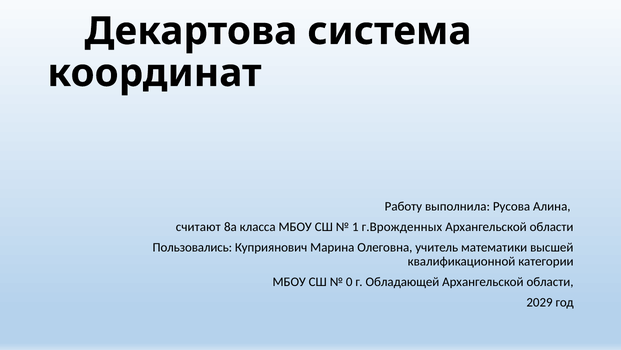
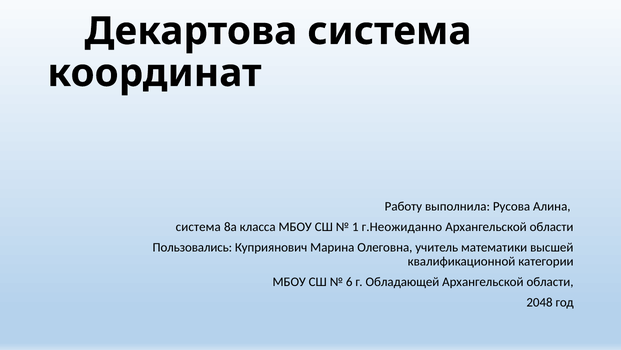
считают at (198, 226): считают -> система
г.Врожденных: г.Врожденных -> г.Неожиданно
0: 0 -> 6
2029: 2029 -> 2048
